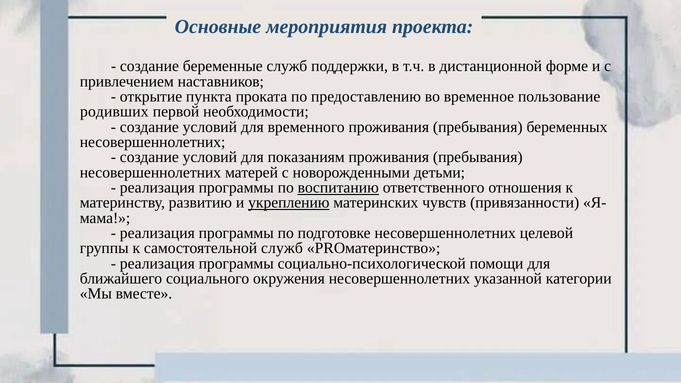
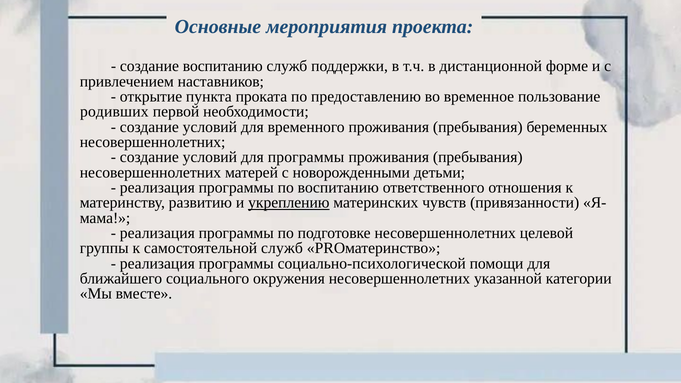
создание беременные: беременные -> воспитанию
для показаниям: показаниям -> программы
воспитанию at (338, 188) underline: present -> none
